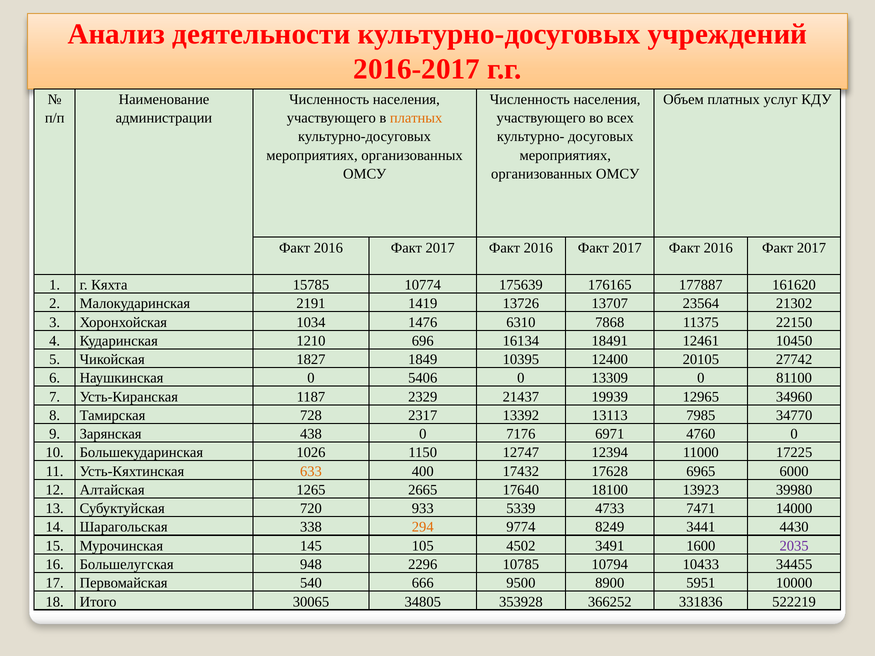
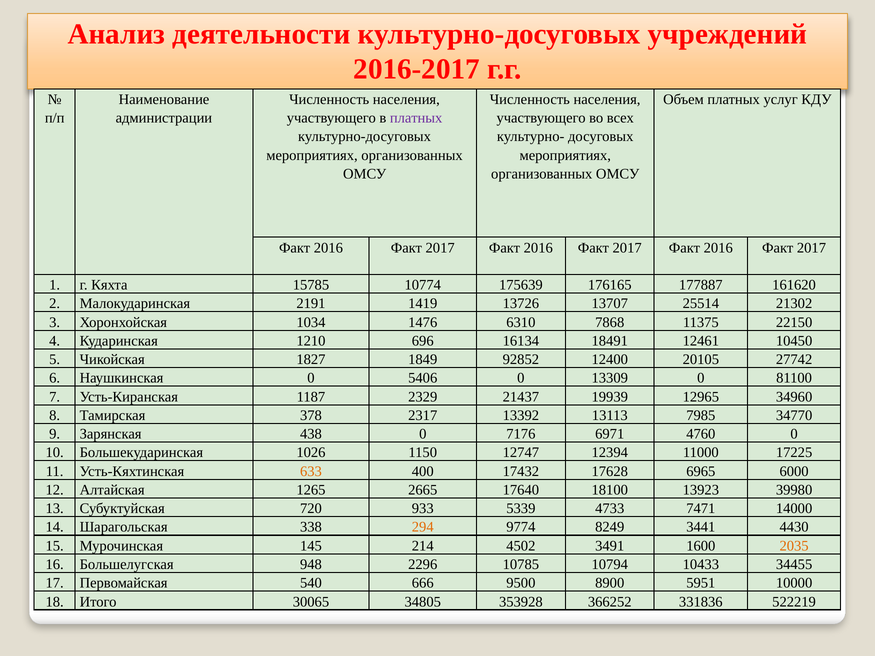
платных at (416, 118) colour: orange -> purple
23564: 23564 -> 25514
10395: 10395 -> 92852
728: 728 -> 378
105: 105 -> 214
2035 colour: purple -> orange
